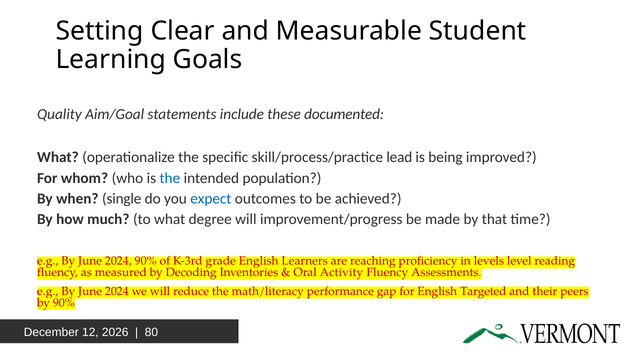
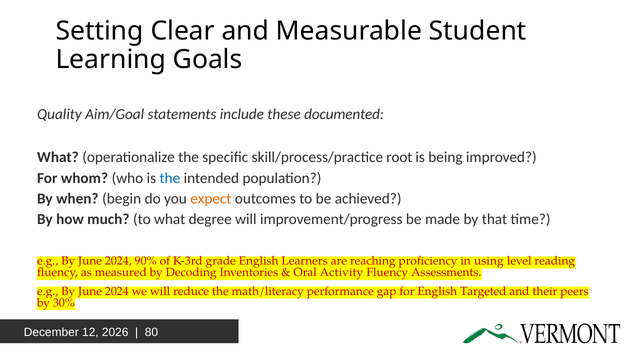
lead: lead -> root
single: single -> begin
expect colour: blue -> orange
levels: levels -> using
by 90%: 90% -> 30%
